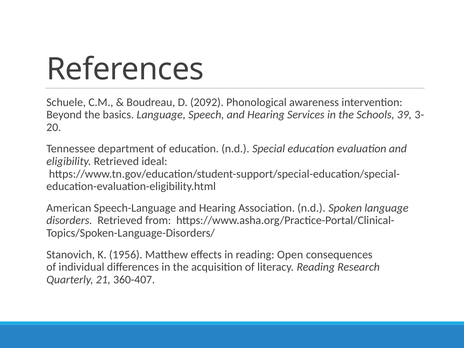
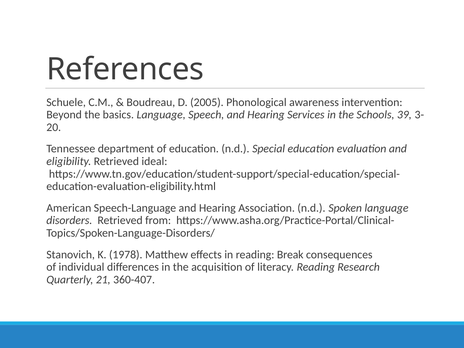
2092: 2092 -> 2005
1956: 1956 -> 1978
Open: Open -> Break
